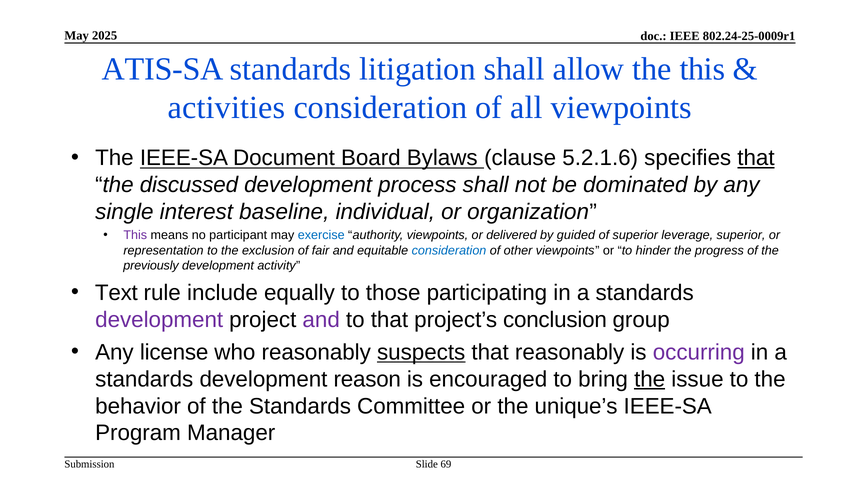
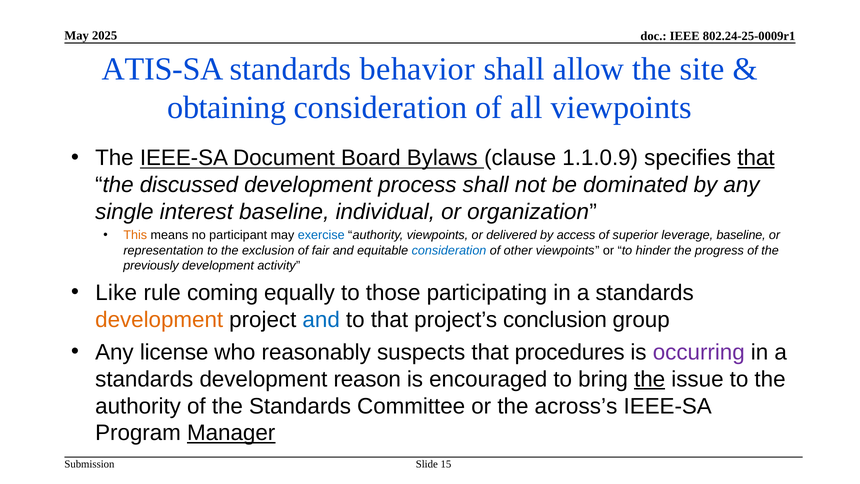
litigation: litigation -> behavior
the this: this -> site
activities: activities -> obtaining
5.2.1.6: 5.2.1.6 -> 1.1.0.9
This at (135, 235) colour: purple -> orange
guided: guided -> access
leverage superior: superior -> baseline
Text: Text -> Like
include: include -> coming
development at (159, 320) colour: purple -> orange
and at (321, 320) colour: purple -> blue
suspects underline: present -> none
that reasonably: reasonably -> procedures
behavior at (138, 406): behavior -> authority
unique’s: unique’s -> across’s
Manager underline: none -> present
69: 69 -> 15
